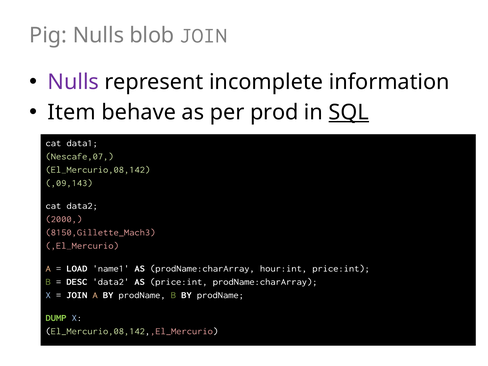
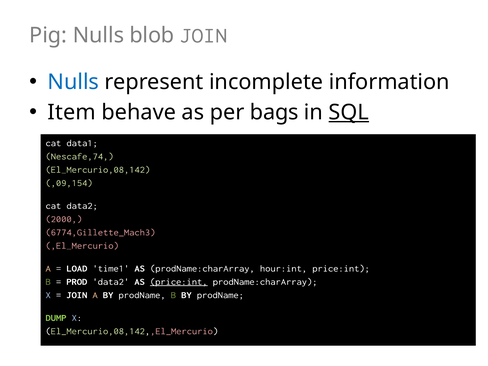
Nulls at (73, 82) colour: purple -> blue
prod: prod -> bags
Nescafe,07: Nescafe,07 -> Nescafe,74
,09,143: ,09,143 -> ,09,154
8150,Gillette_Mach3: 8150,Gillette_Mach3 -> 6774,Gillette_Mach3
name1: name1 -> time1
DESC: DESC -> PROD
price:int at (179, 282) underline: none -> present
